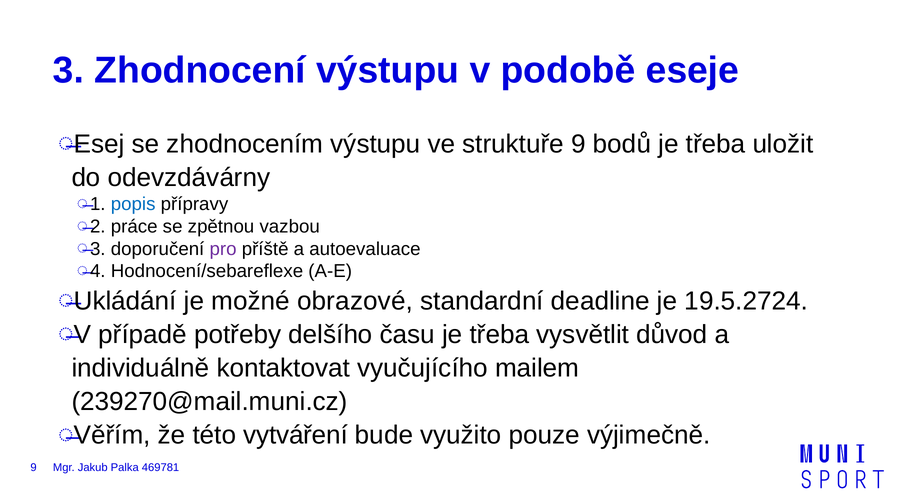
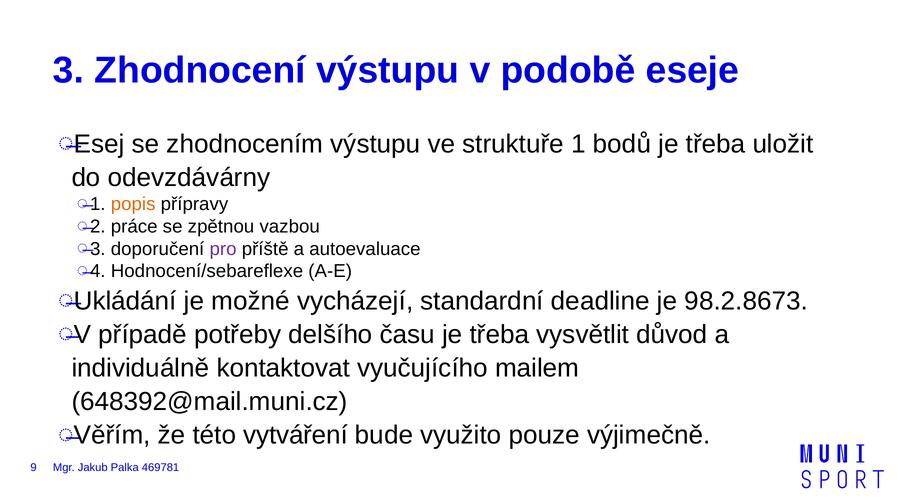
struktuře 9: 9 -> 1
popis colour: blue -> orange
obrazové: obrazové -> vycházejí
19.5.2724: 19.5.2724 -> 98.2.8673
239270@mail.muni.cz: 239270@mail.muni.cz -> 648392@mail.muni.cz
